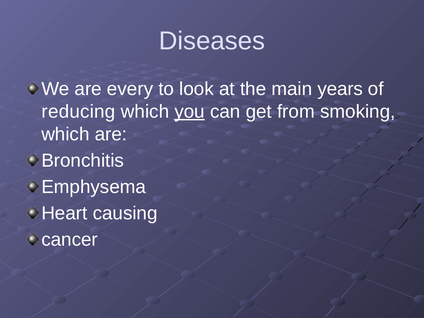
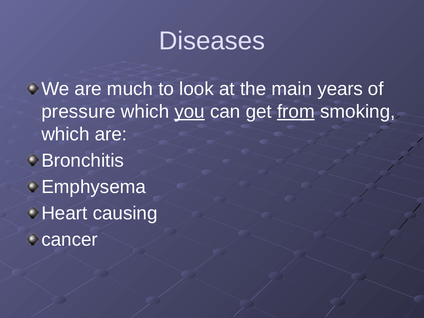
every: every -> much
reducing: reducing -> pressure
from underline: none -> present
